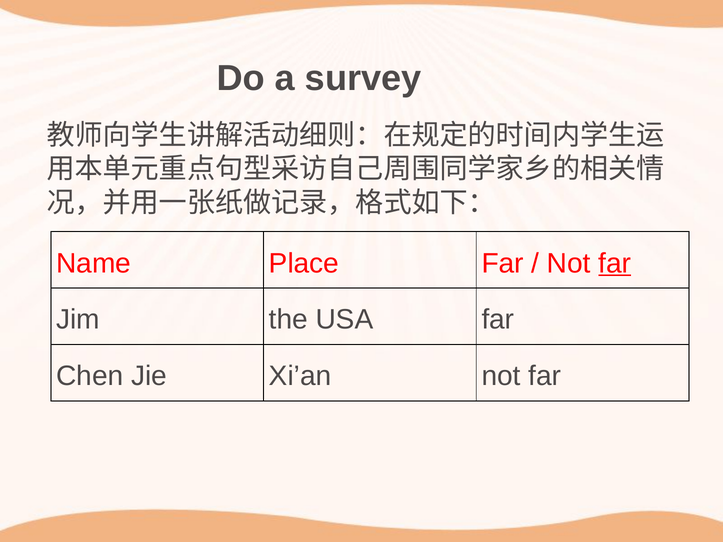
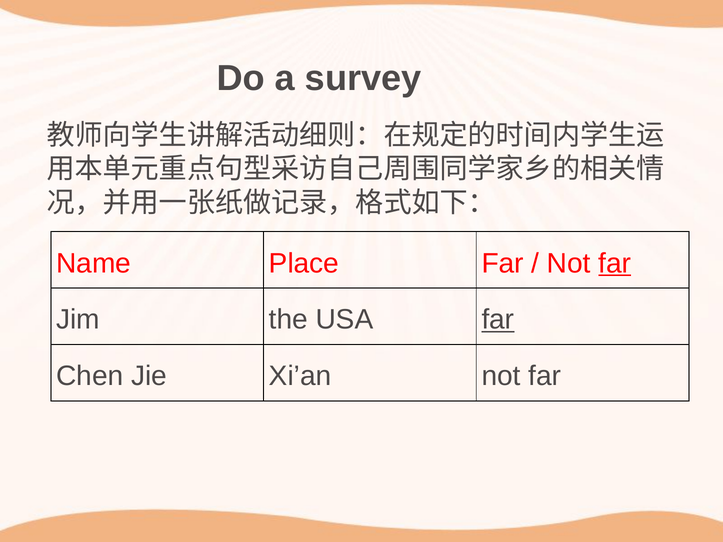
far at (498, 320) underline: none -> present
